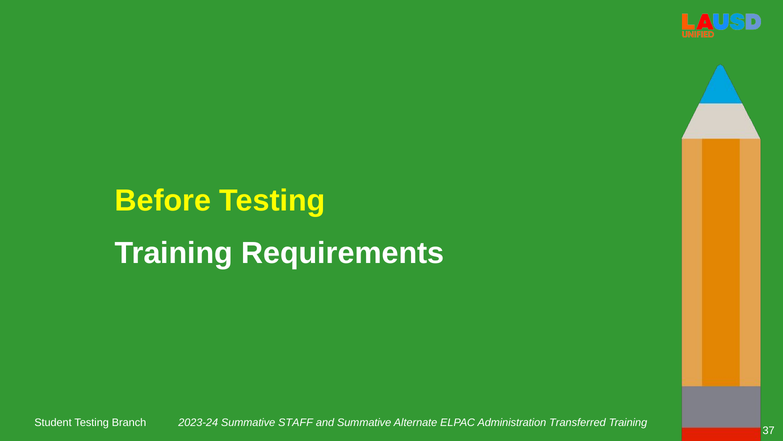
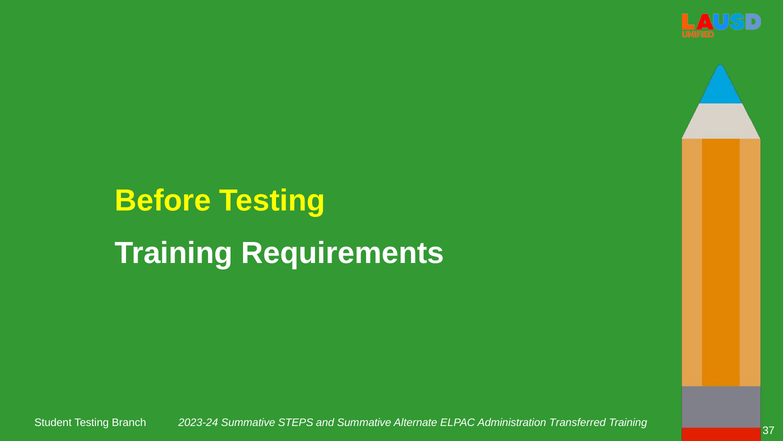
STAFF: STAFF -> STEPS
